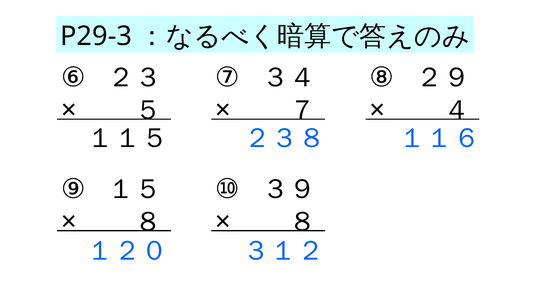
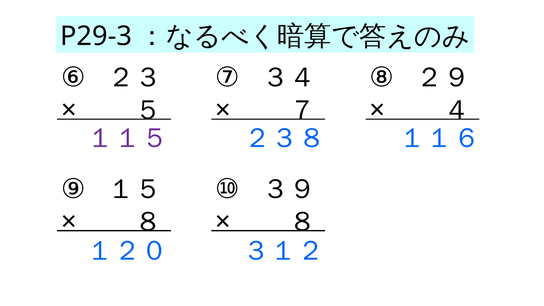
１１５ colour: black -> purple
